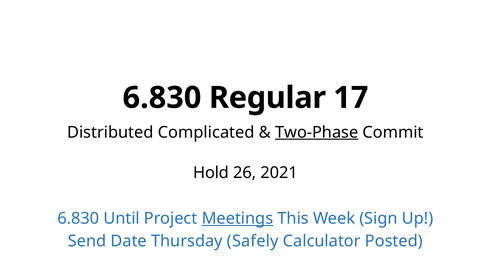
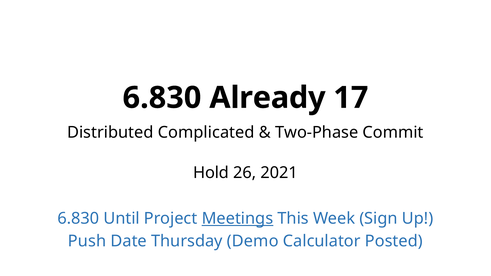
Regular: Regular -> Already
Two-Phase underline: present -> none
Send: Send -> Push
Safely: Safely -> Demo
